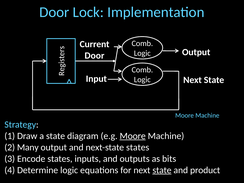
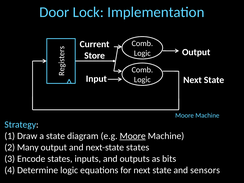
Door at (94, 56): Door -> Store
state at (162, 170) underline: present -> none
product: product -> sensors
